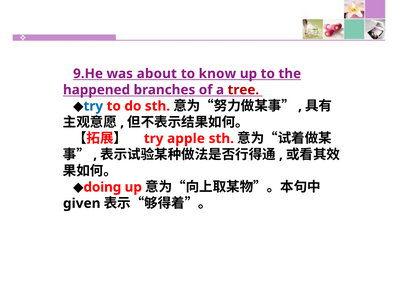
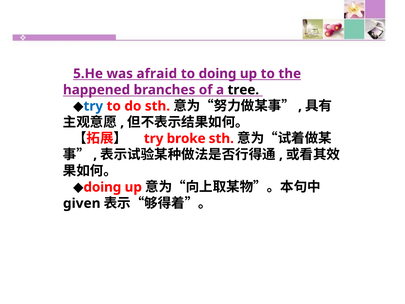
9.He: 9.He -> 5.He
about: about -> afraid
to know: know -> doing
tree colour: red -> black
apple: apple -> broke
